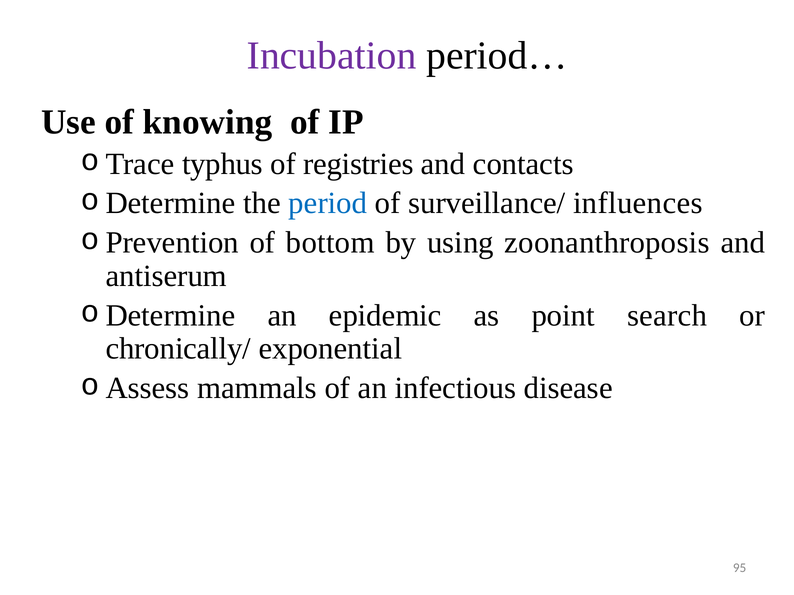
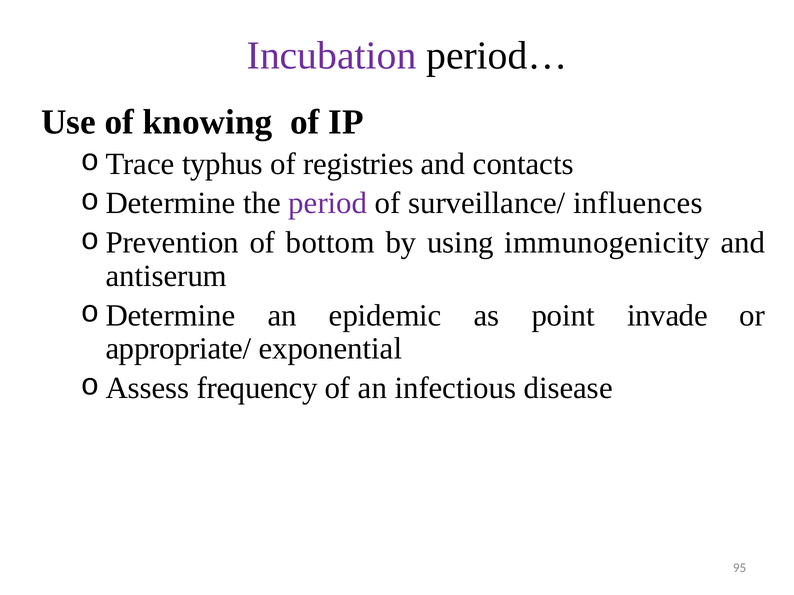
period colour: blue -> purple
zoonanthroposis: zoonanthroposis -> immunogenicity
search: search -> invade
chronically/: chronically/ -> appropriate/
mammals: mammals -> frequency
